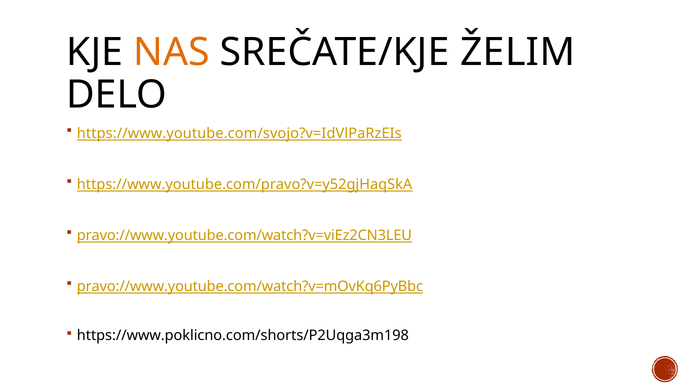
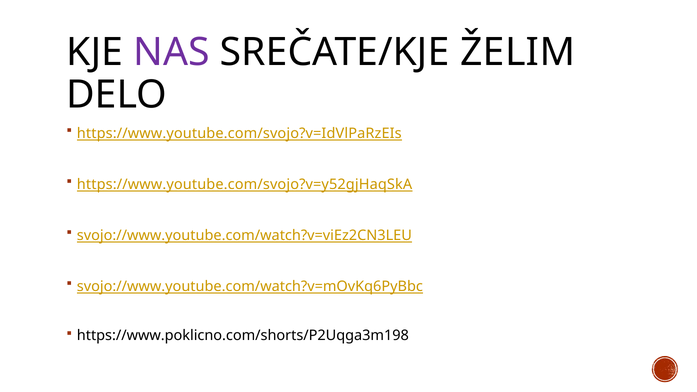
NAS colour: orange -> purple
https://www.youtube.com/pravo?v=y52gjHaqSkA: https://www.youtube.com/pravo?v=y52gjHaqSkA -> https://www.youtube.com/svojo?v=y52gjHaqSkA
pravo://www.youtube.com/watch?v=viEz2CN3LEU: pravo://www.youtube.com/watch?v=viEz2CN3LEU -> svojo://www.youtube.com/watch?v=viEz2CN3LEU
pravo://www.youtube.com/watch?v=mOvKq6PyBbc: pravo://www.youtube.com/watch?v=mOvKq6PyBbc -> svojo://www.youtube.com/watch?v=mOvKq6PyBbc
